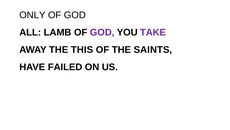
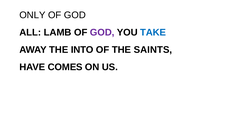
TAKE colour: purple -> blue
THIS: THIS -> INTO
FAILED: FAILED -> COMES
